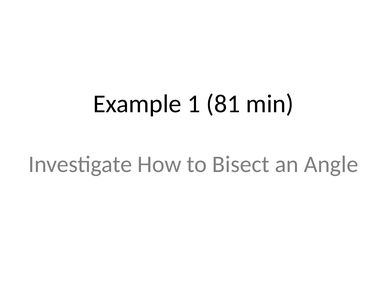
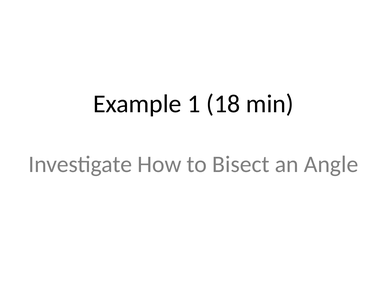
81: 81 -> 18
